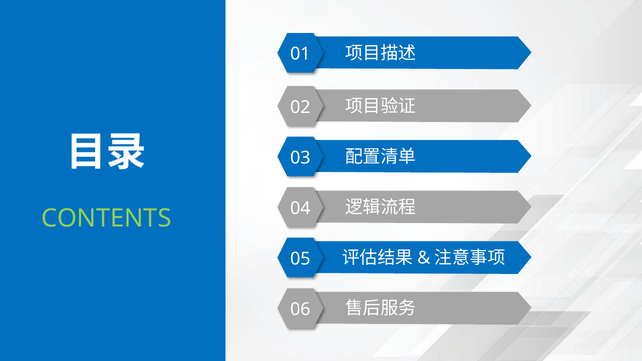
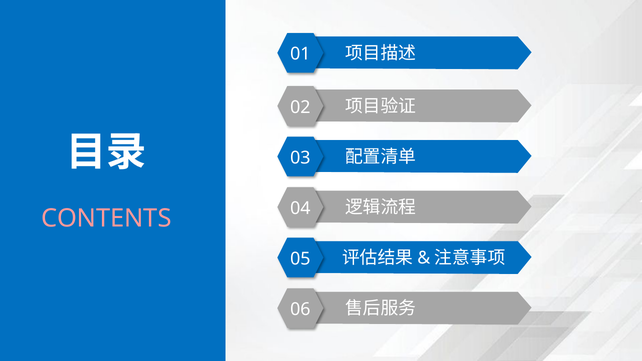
CONTENTS colour: light green -> pink
